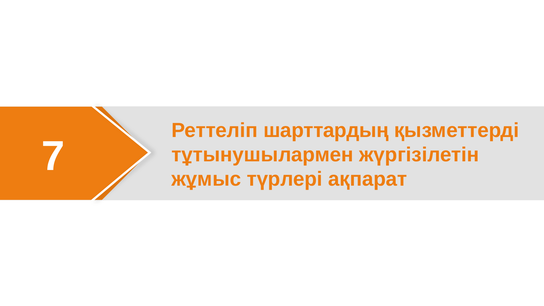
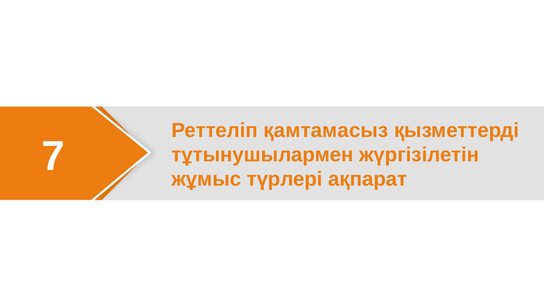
шарттардың: шарттардың -> қамтамасыз
